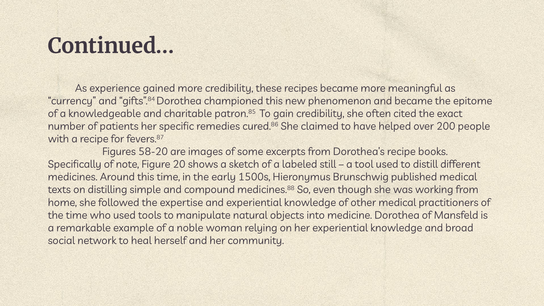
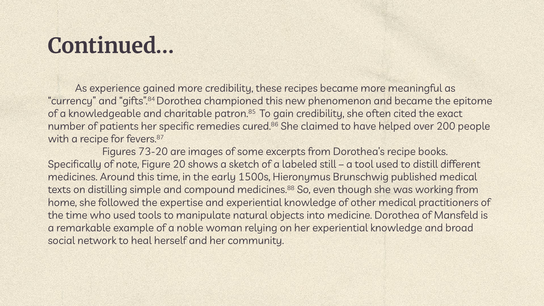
58-20: 58-20 -> 73-20
